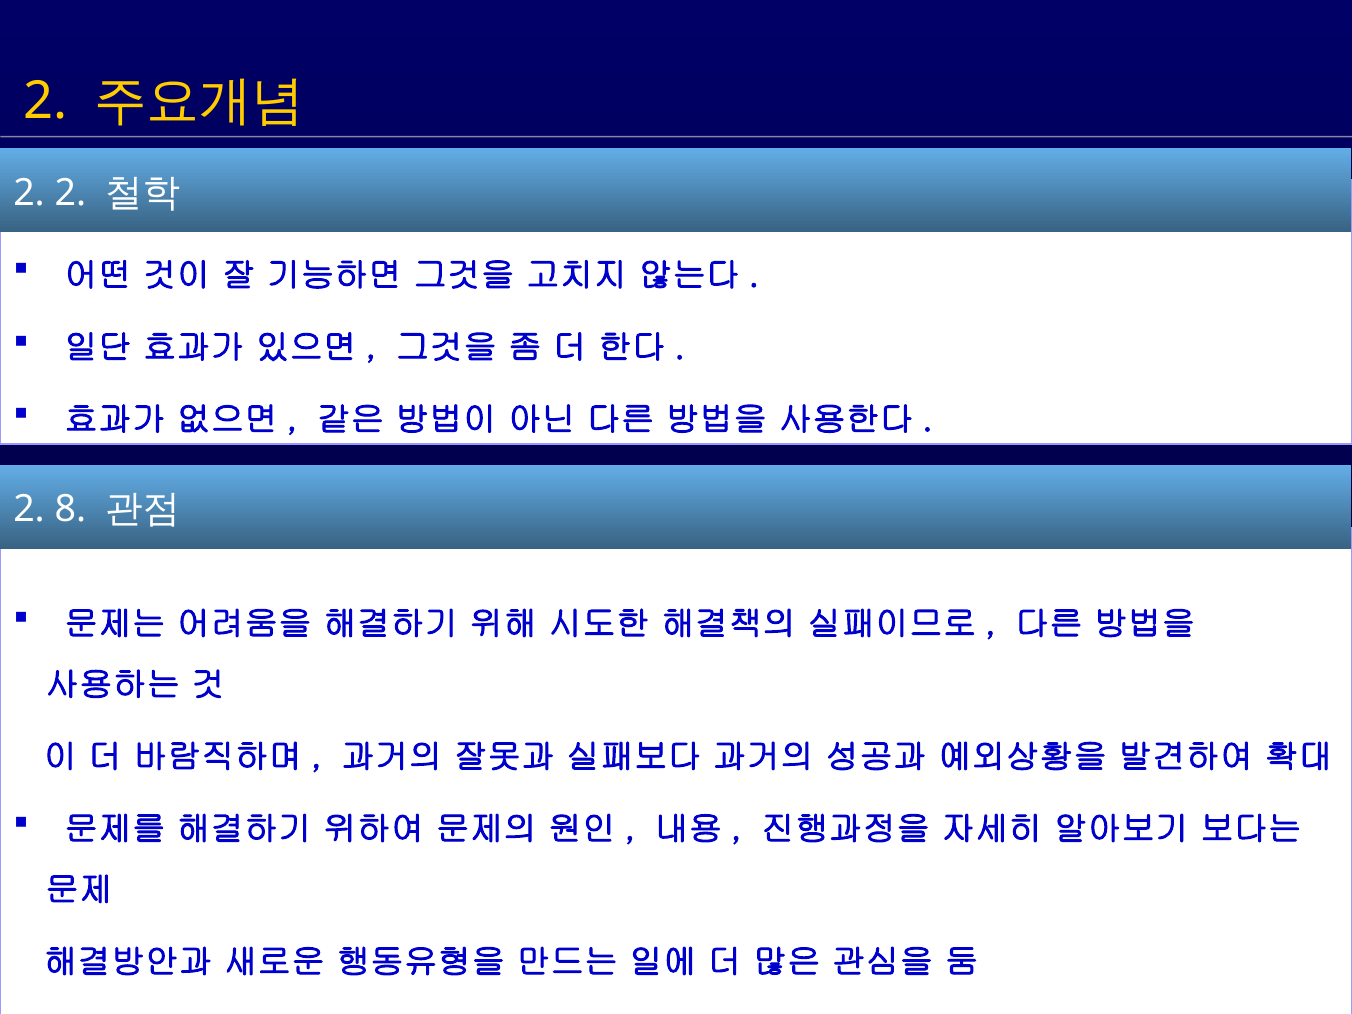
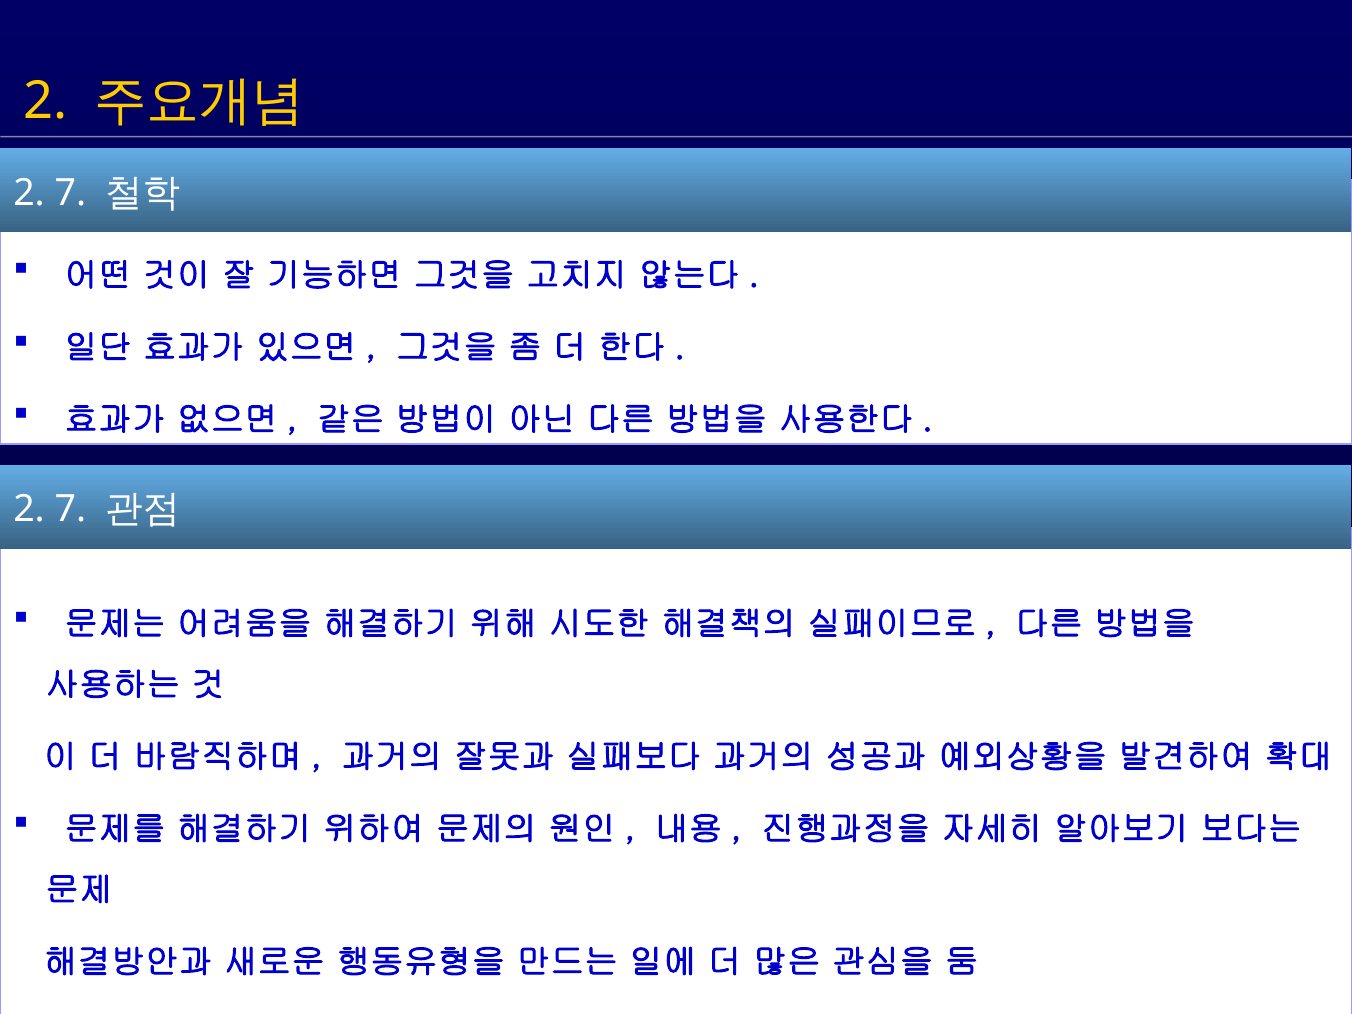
2 at (70, 193): 2 -> 7
8 at (70, 510): 8 -> 7
